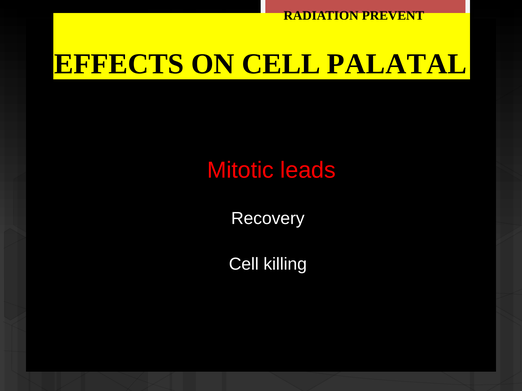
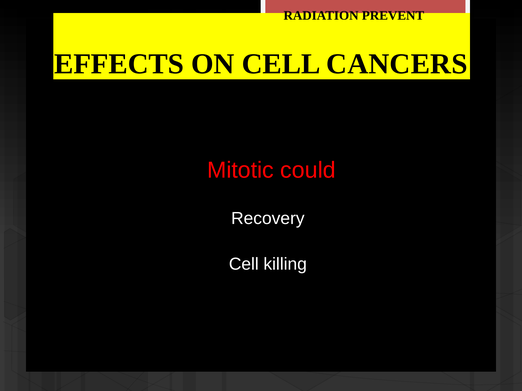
PALATAL: PALATAL -> CANCERS
leads: leads -> could
